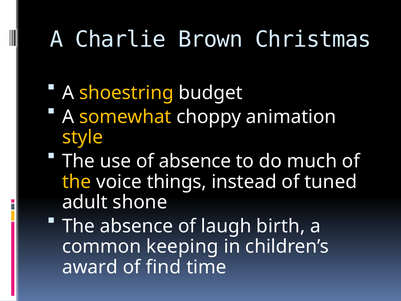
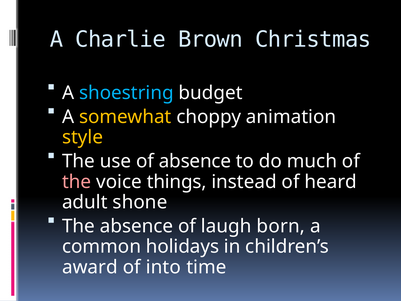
shoestring colour: yellow -> light blue
the at (77, 182) colour: yellow -> pink
tuned: tuned -> heard
birth: birth -> born
keeping: keeping -> holidays
find: find -> into
